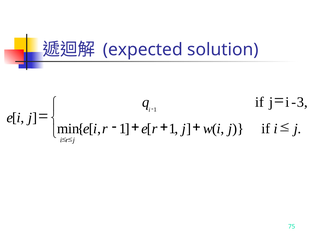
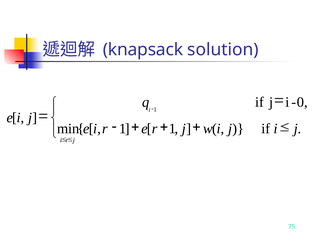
expected: expected -> knapsack
3: 3 -> 0
